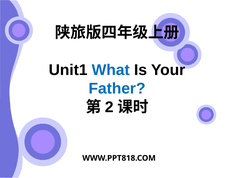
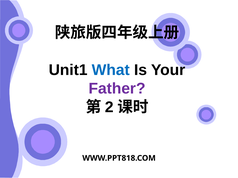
Father colour: blue -> purple
